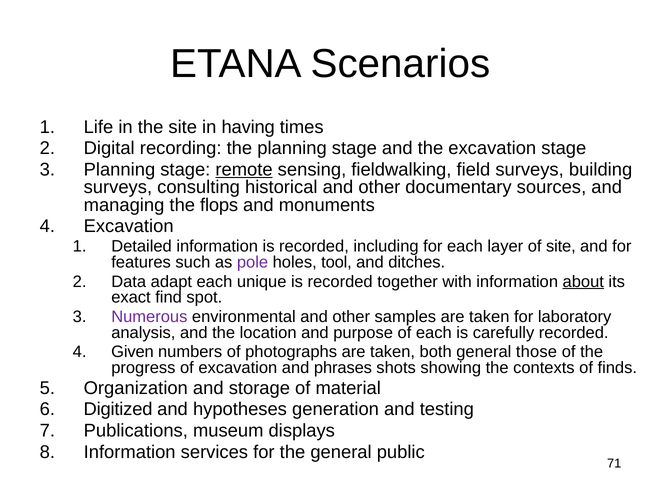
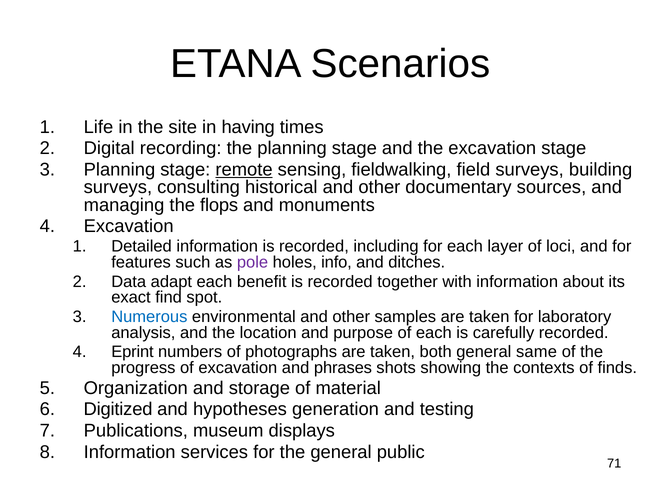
of site: site -> loci
tool: tool -> info
unique: unique -> benefit
about underline: present -> none
Numerous colour: purple -> blue
Given: Given -> Eprint
those: those -> same
